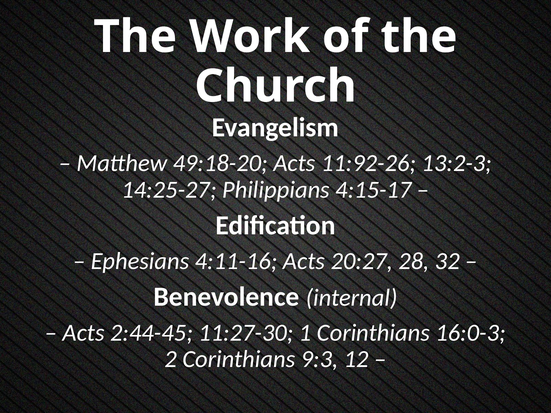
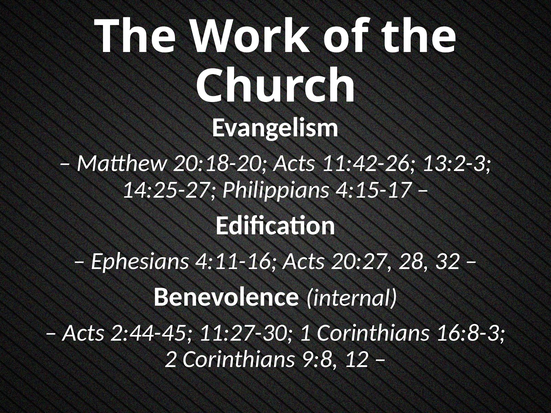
49:18-20: 49:18-20 -> 20:18-20
11:92-26: 11:92-26 -> 11:42-26
16:0-3: 16:0-3 -> 16:8-3
9:3: 9:3 -> 9:8
